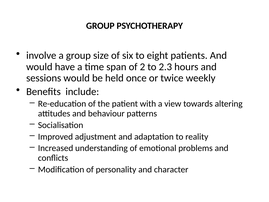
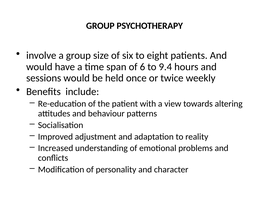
2: 2 -> 6
2.3: 2.3 -> 9.4
